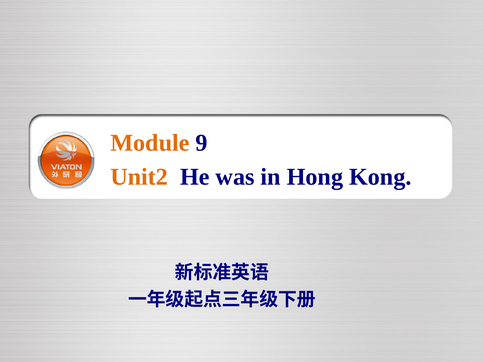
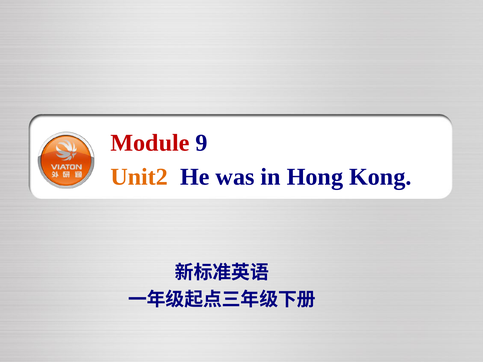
Module colour: orange -> red
